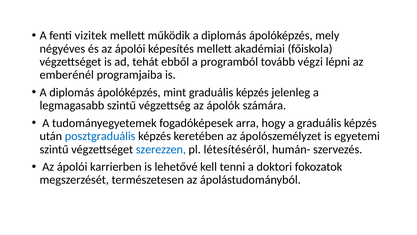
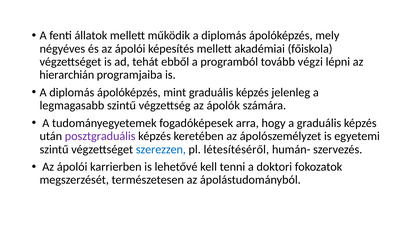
vizitek: vizitek -> állatok
emberénél: emberénél -> hierarchián
posztgraduális colour: blue -> purple
